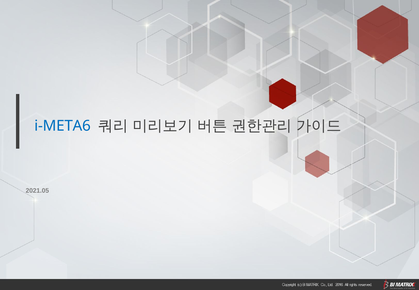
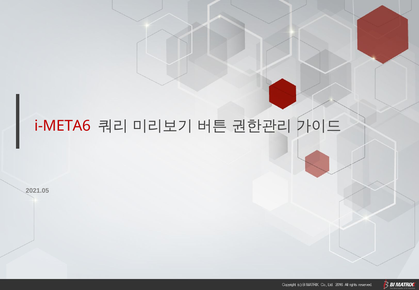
i-META6 colour: blue -> red
